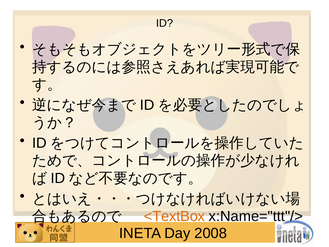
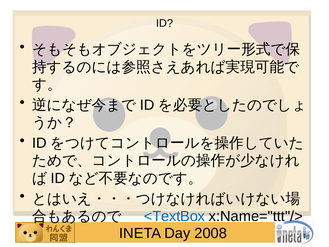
<TextBox colour: orange -> blue
